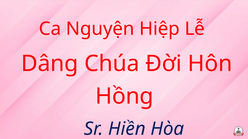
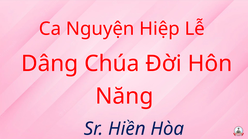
Hồng: Hồng -> Năng
